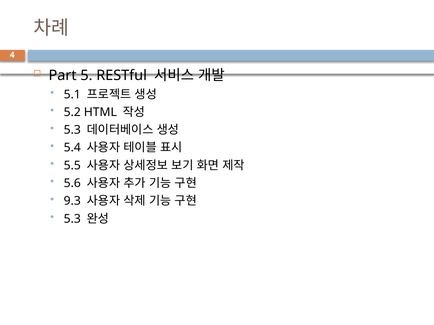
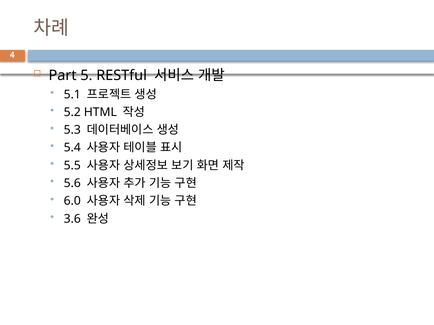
9.3: 9.3 -> 6.0
5.3 at (72, 219): 5.3 -> 3.6
